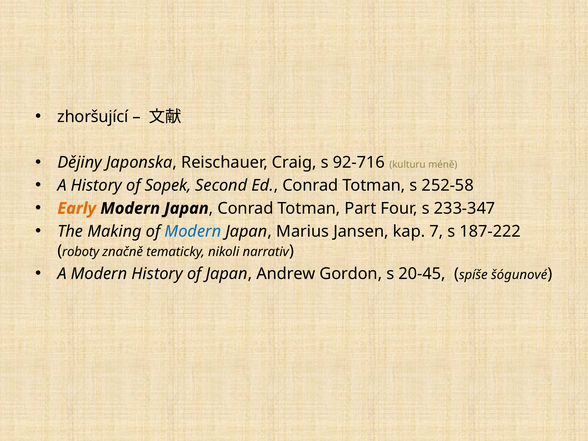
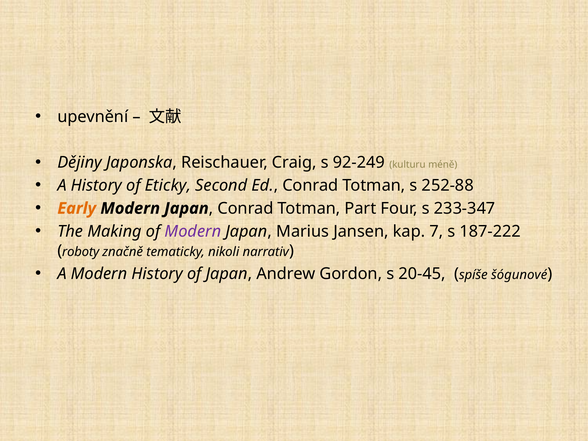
zhoršující: zhoršující -> upevnění
92-716: 92-716 -> 92-249
Sopek: Sopek -> Eticky
252-58: 252-58 -> 252-88
Modern at (193, 231) colour: blue -> purple
